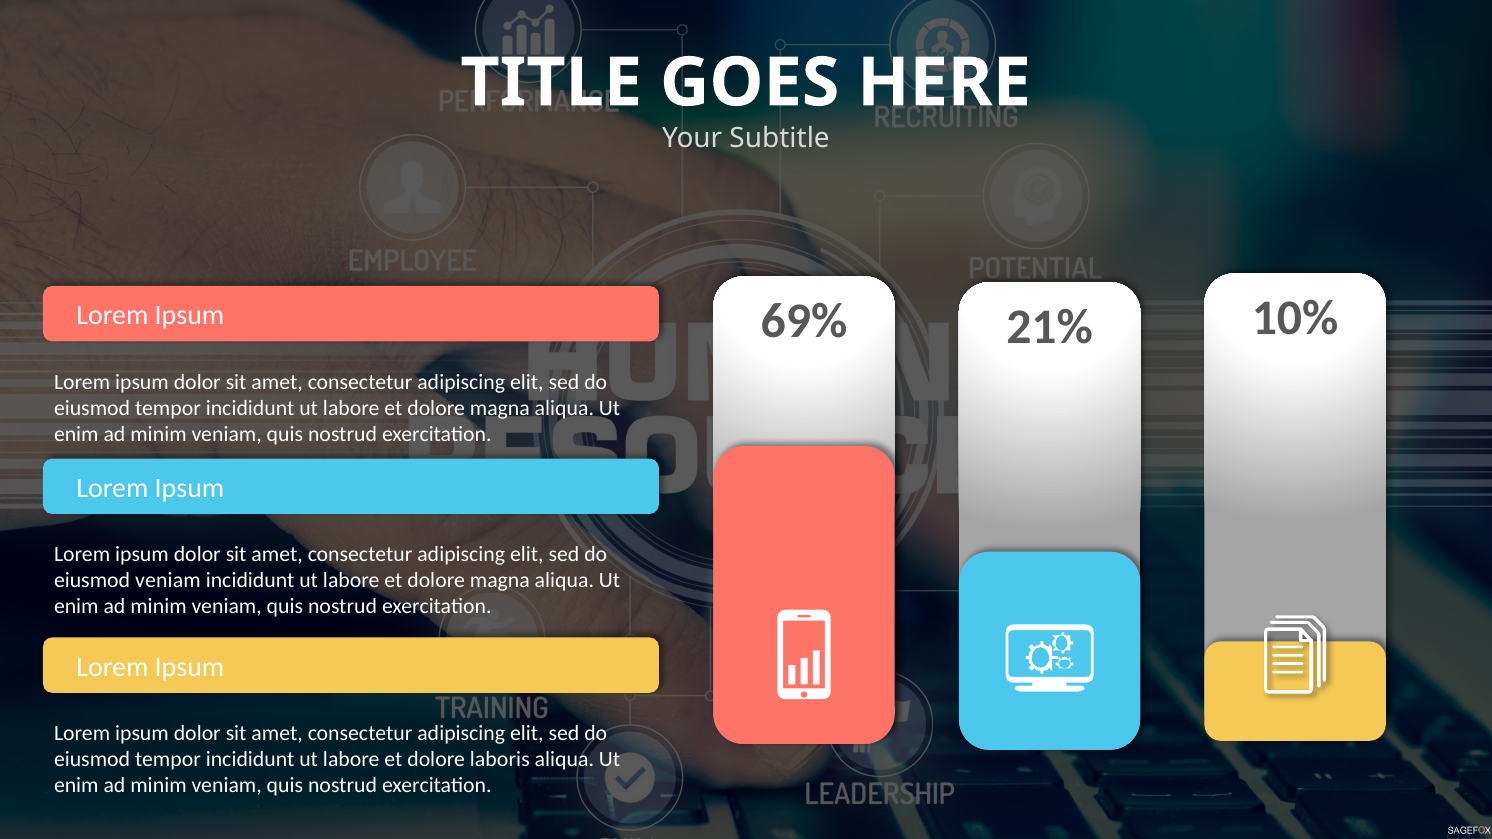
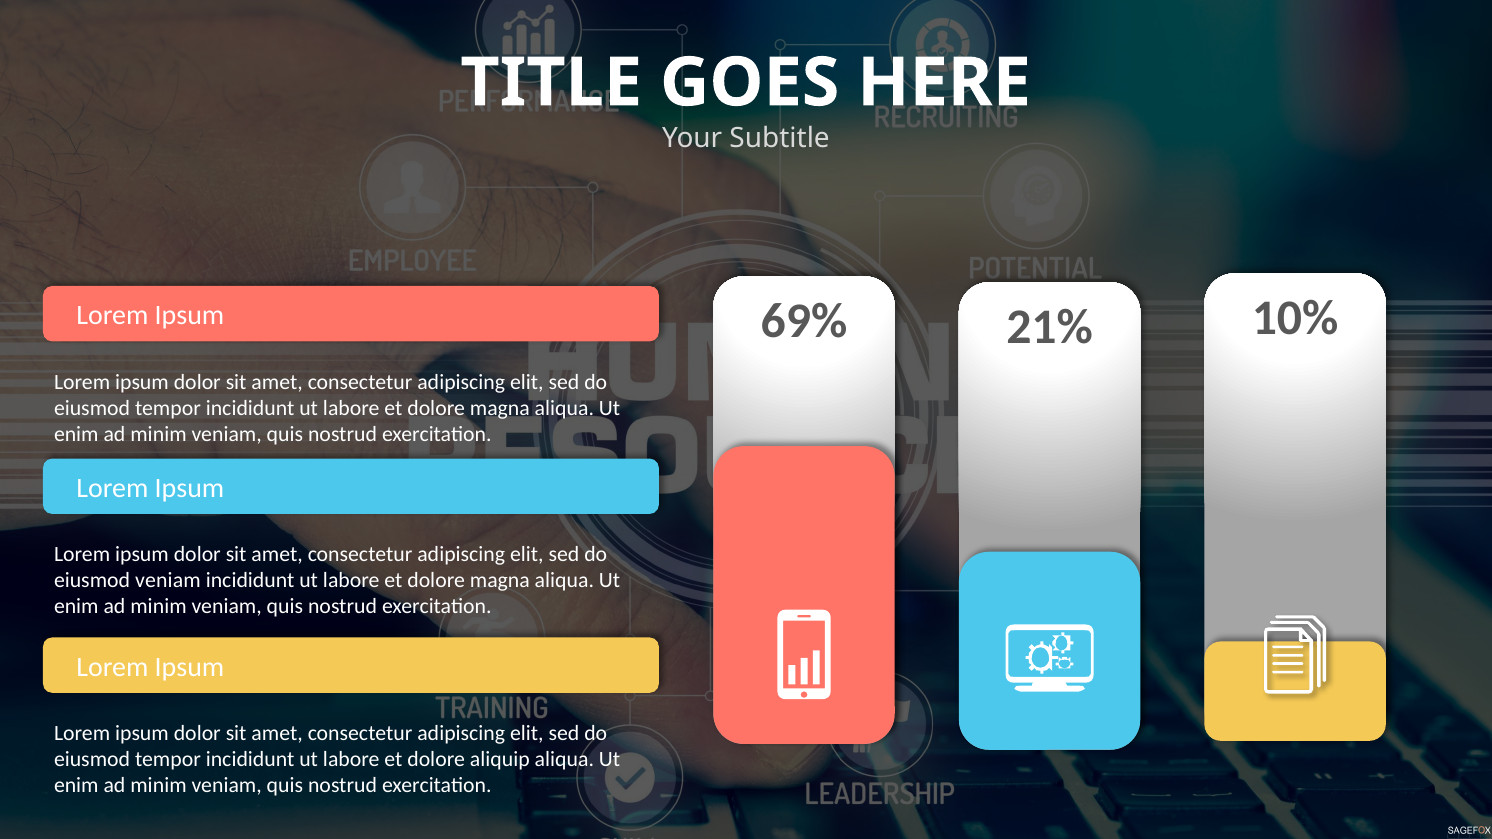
laboris: laboris -> aliquip
